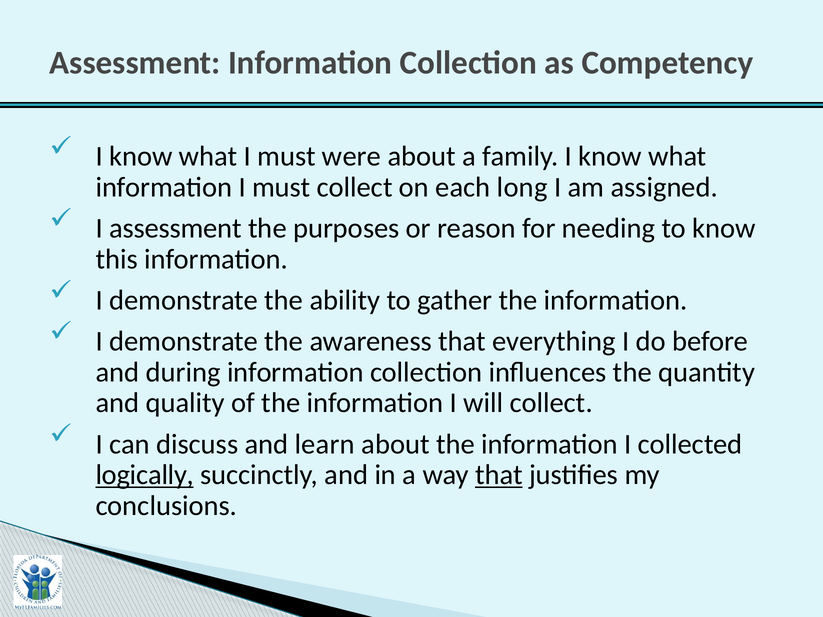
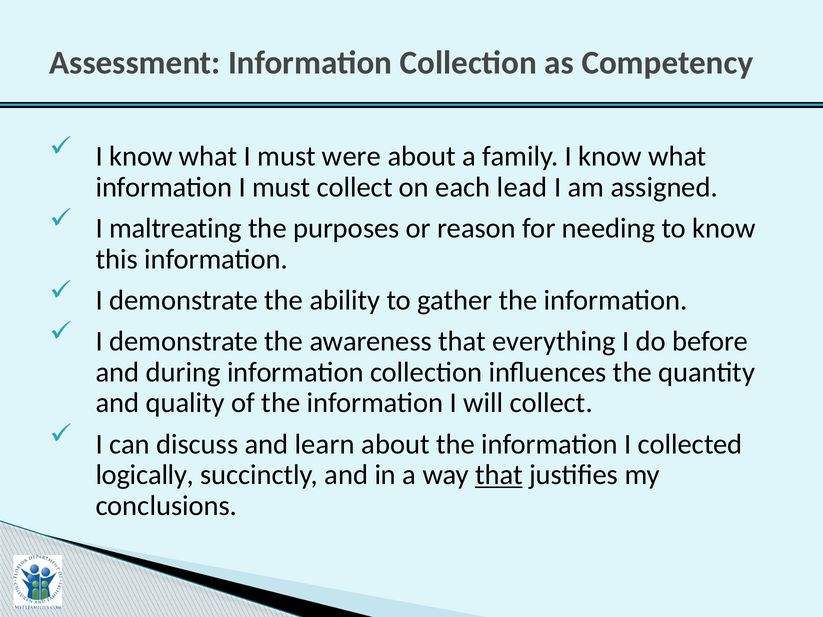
long: long -> lead
I assessment: assessment -> maltreating
logically underline: present -> none
